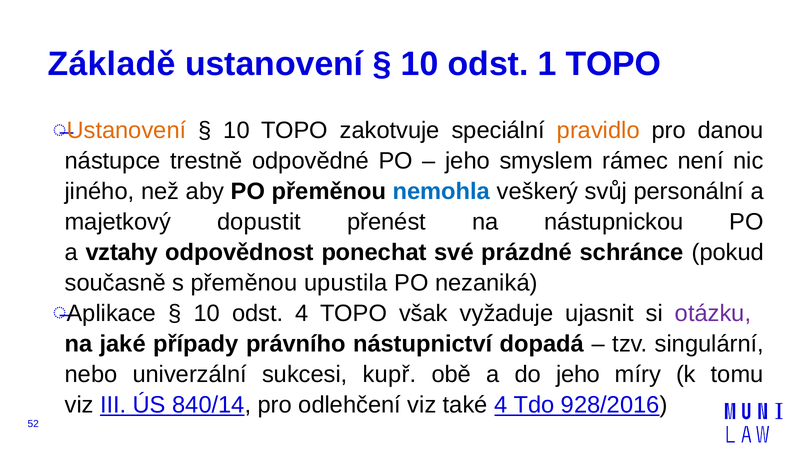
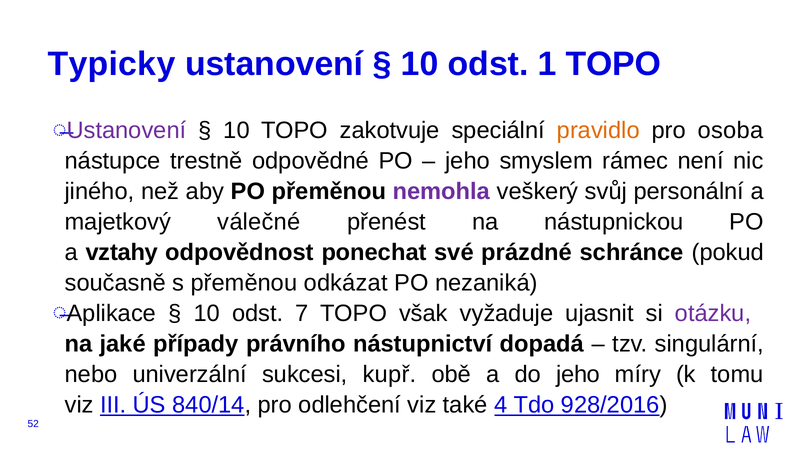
Základě: Základě -> Typicky
Ustanovení at (126, 131) colour: orange -> purple
danou: danou -> osoba
nemohla colour: blue -> purple
dopustit: dopustit -> válečné
upustila: upustila -> odkázat
odst 4: 4 -> 7
